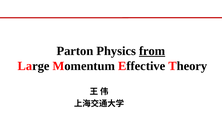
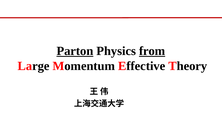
Parton underline: none -> present
